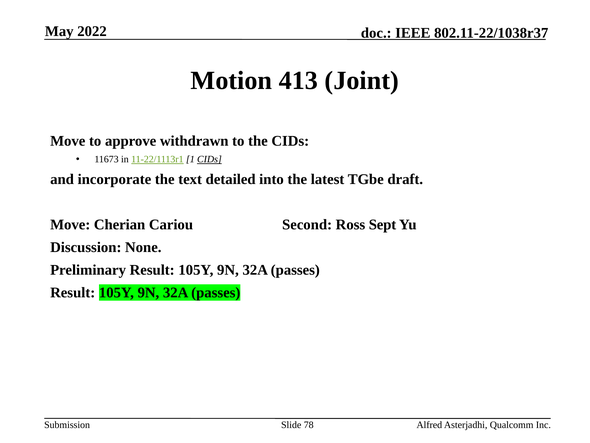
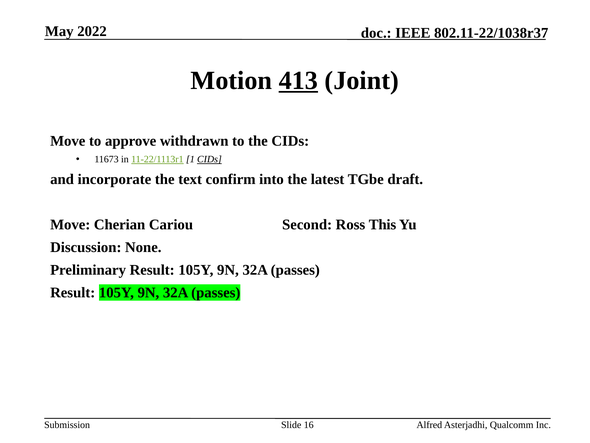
413 underline: none -> present
detailed: detailed -> confirm
Sept: Sept -> This
78: 78 -> 16
